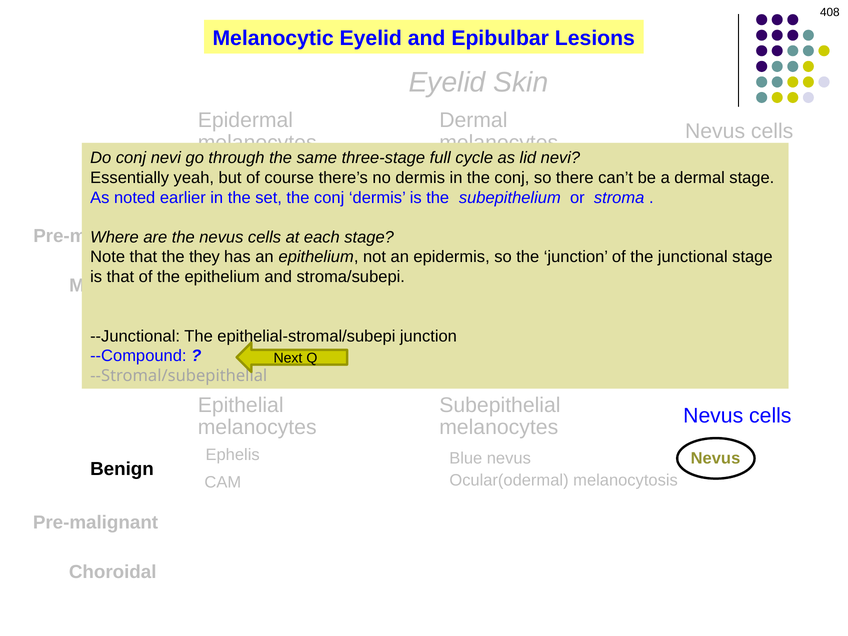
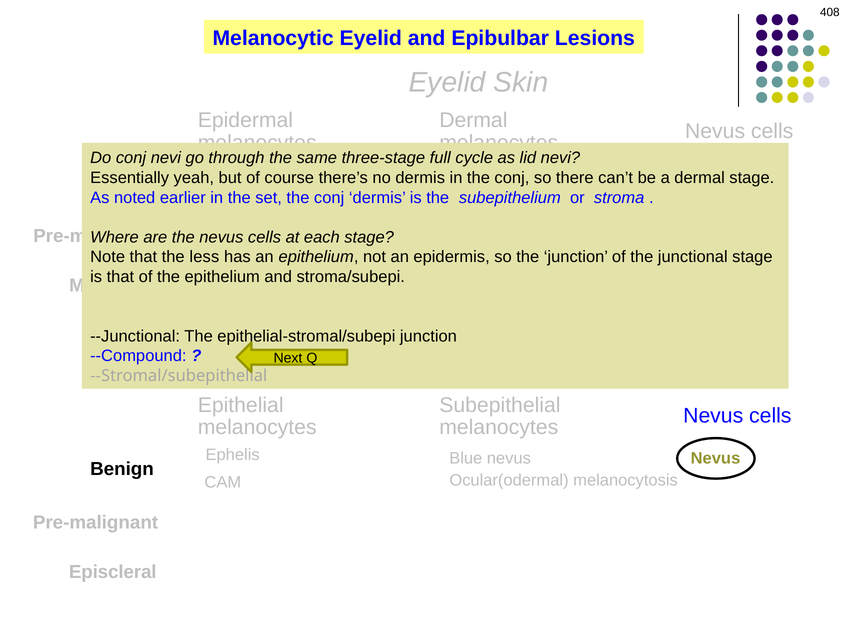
they: they -> less
Choroidal: Choroidal -> Episcleral
